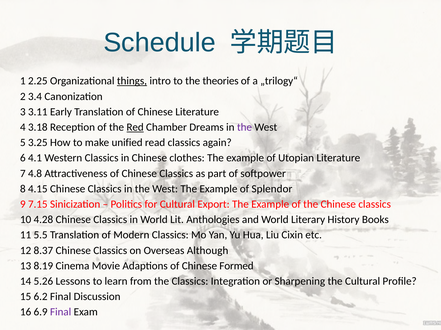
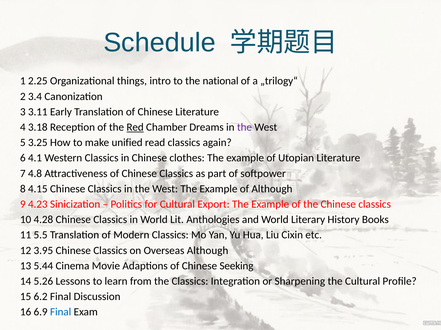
things underline: present -> none
theories: theories -> national
of Splendor: Splendor -> Although
7.15: 7.15 -> 4.23
8.37: 8.37 -> 3.95
8.19: 8.19 -> 5.44
Formed: Formed -> Seeking
Final at (61, 313) colour: purple -> blue
